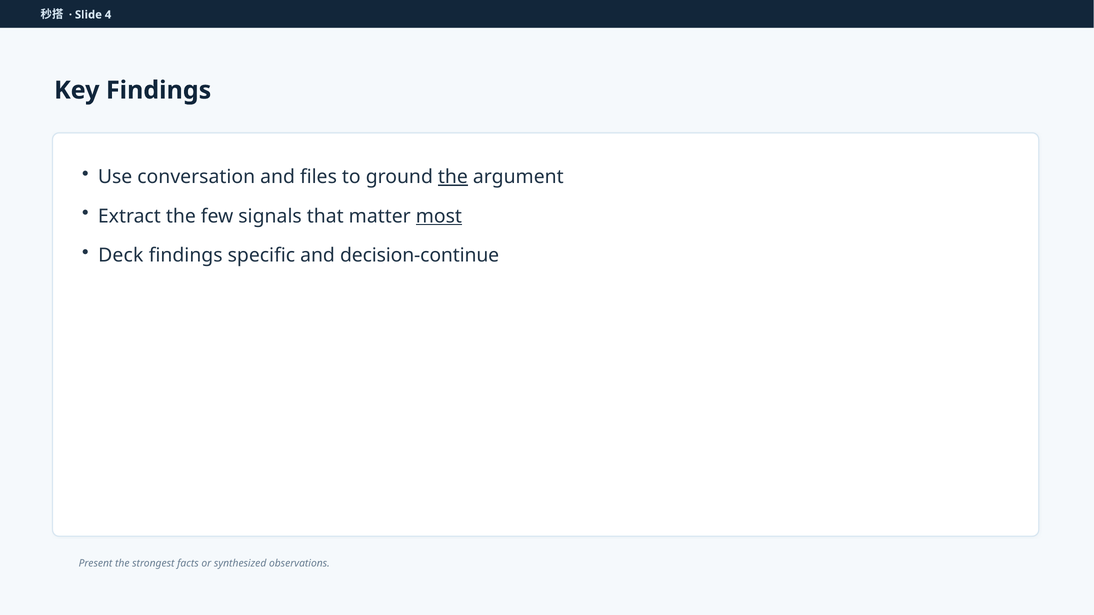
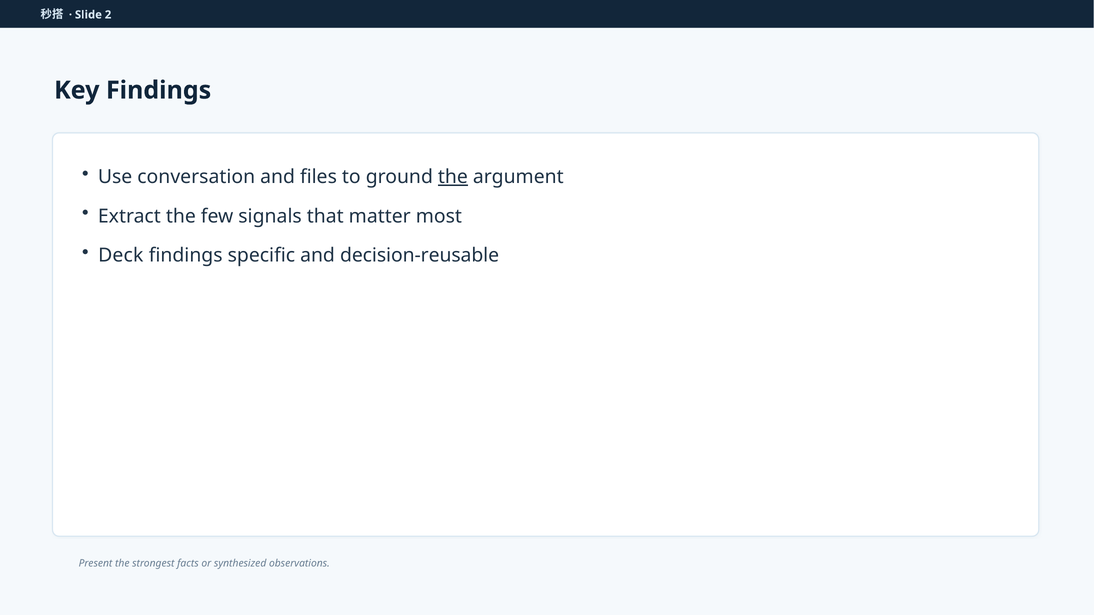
4: 4 -> 2
most underline: present -> none
decision-continue: decision-continue -> decision-reusable
